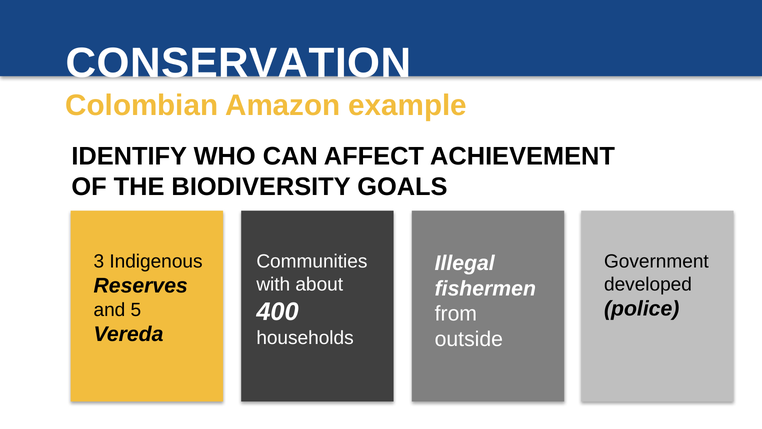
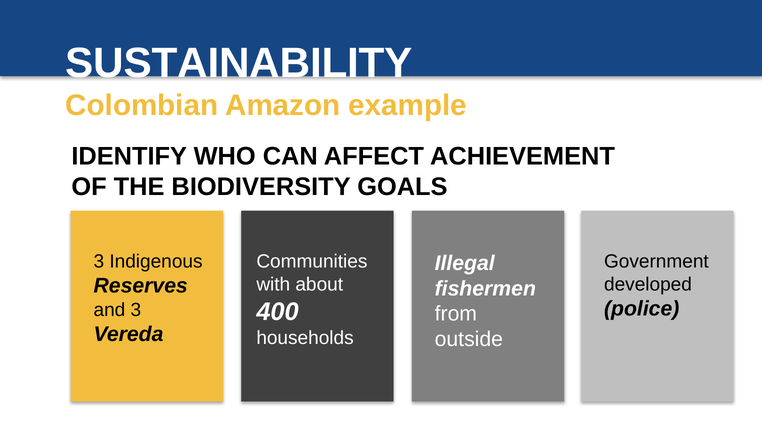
CONSERVATION: CONSERVATION -> SUSTAINABILITY
and 5: 5 -> 3
